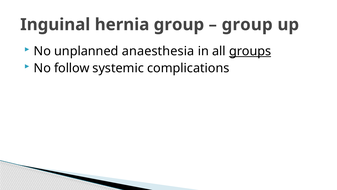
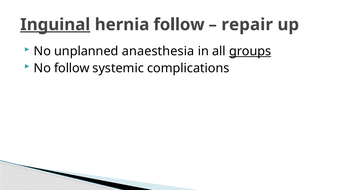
Inguinal underline: none -> present
hernia group: group -> follow
group at (247, 25): group -> repair
